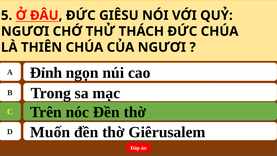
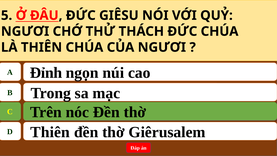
D Muốn: Muốn -> Thiên
